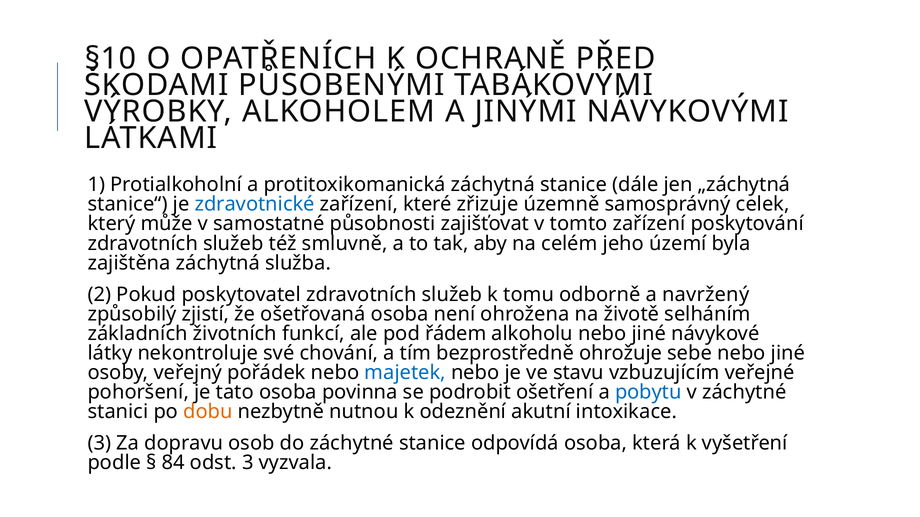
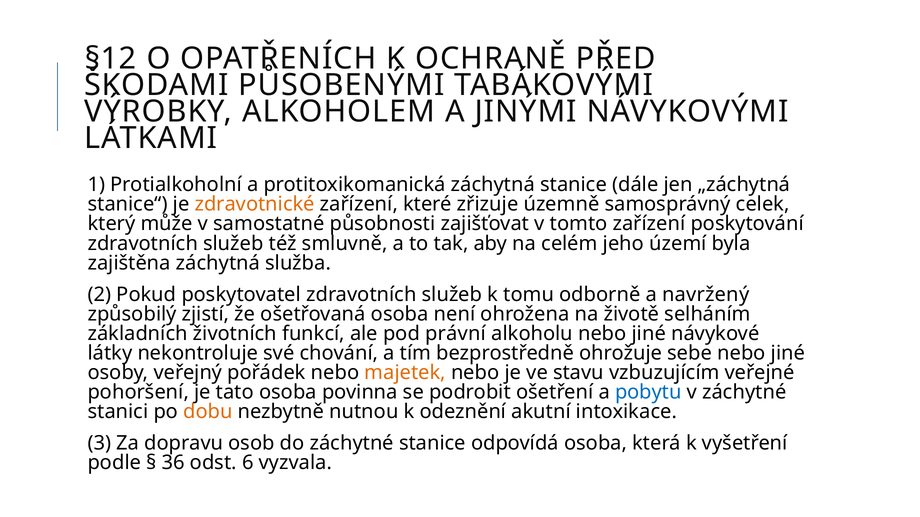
§10: §10 -> §12
zdravotnické colour: blue -> orange
řádem: řádem -> právní
majetek colour: blue -> orange
84: 84 -> 36
odst 3: 3 -> 6
